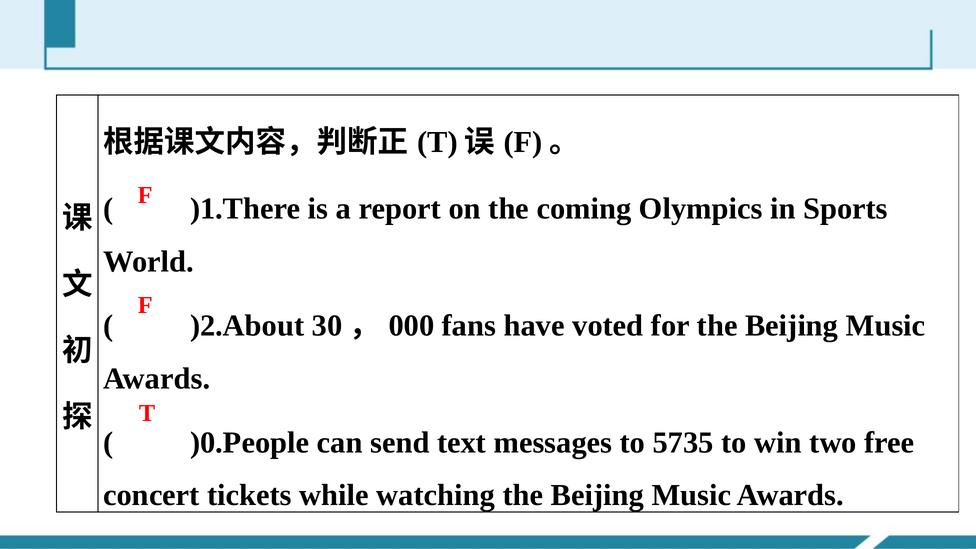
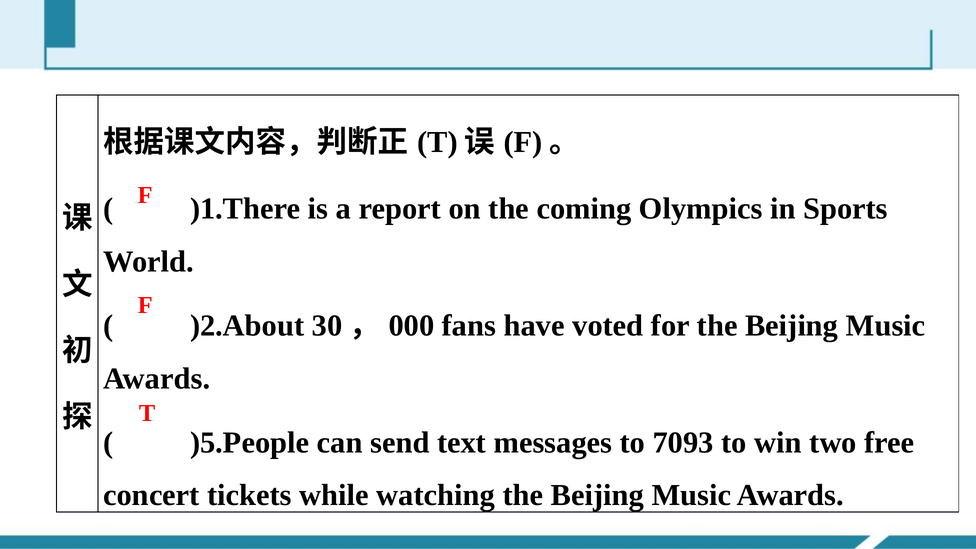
)0.People: )0.People -> )5.People
5735: 5735 -> 7093
